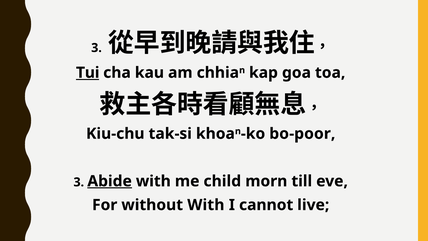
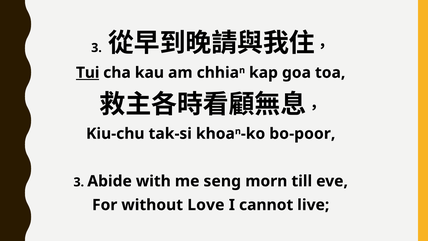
Abide underline: present -> none
child: child -> seng
without With: With -> Love
